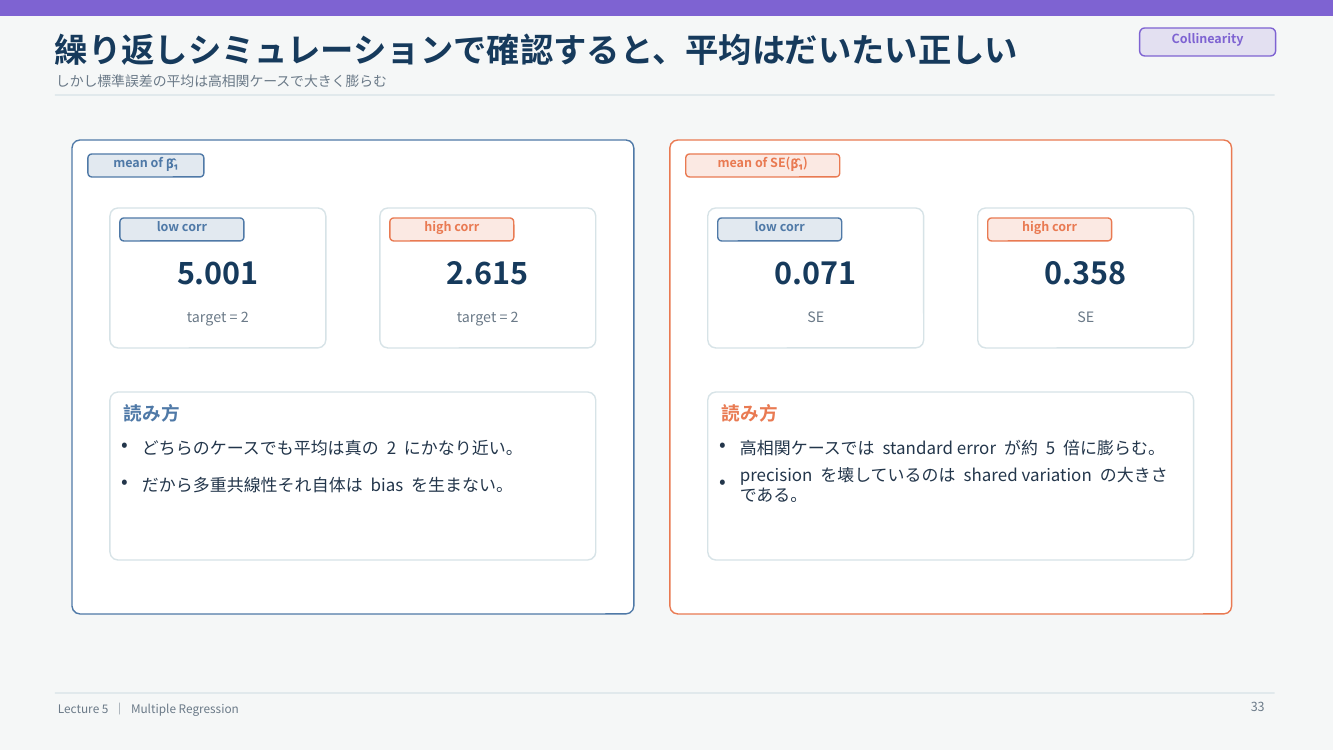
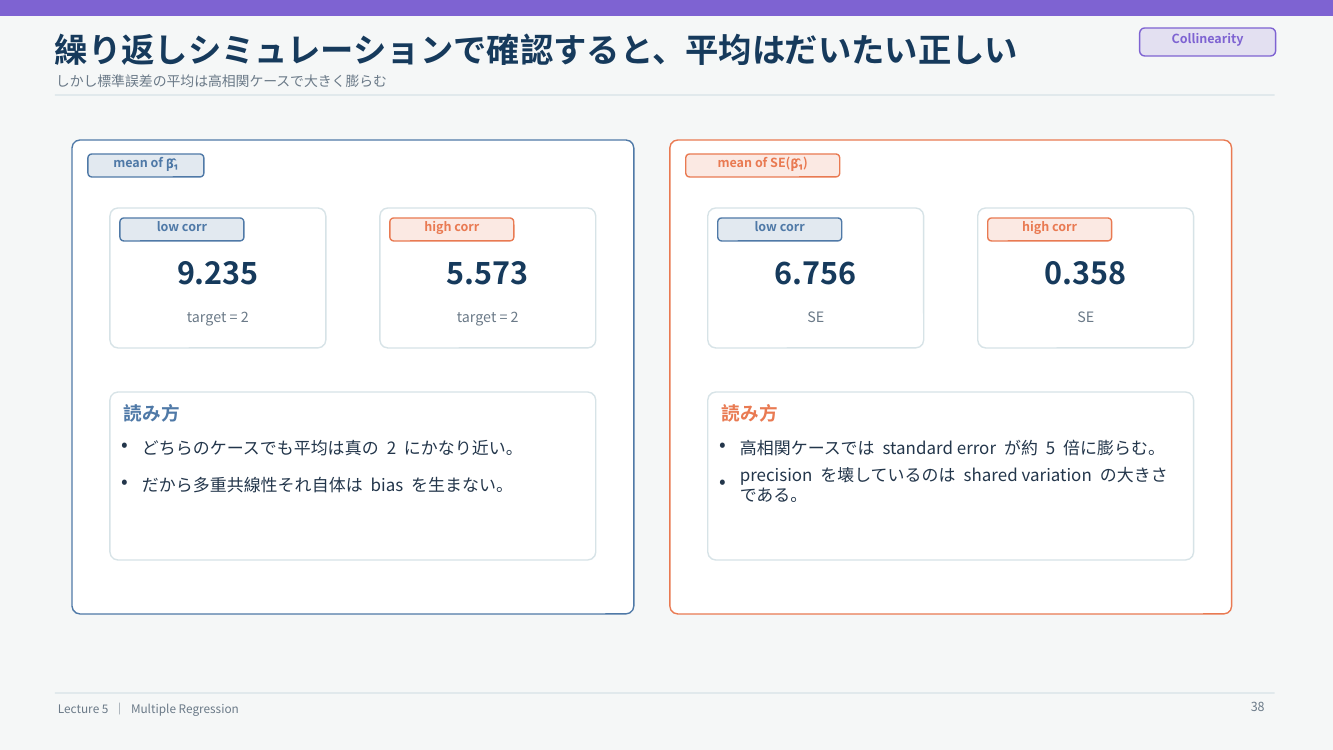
5.001: 5.001 -> 9.235
2.615: 2.615 -> 5.573
0.071: 0.071 -> 6.756
33: 33 -> 38
